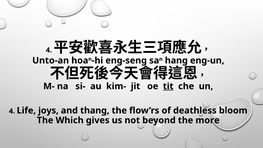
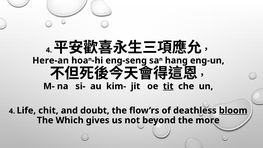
Unto-an: Unto-an -> Here-an
joys: joys -> chit
thang: thang -> doubt
bloom underline: none -> present
